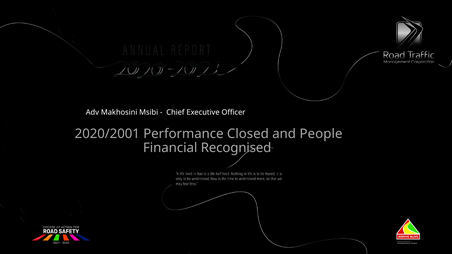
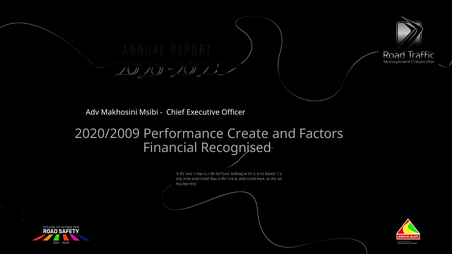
2020/2001: 2020/2001 -> 2020/2009
Closed: Closed -> Create
People: People -> Factors
